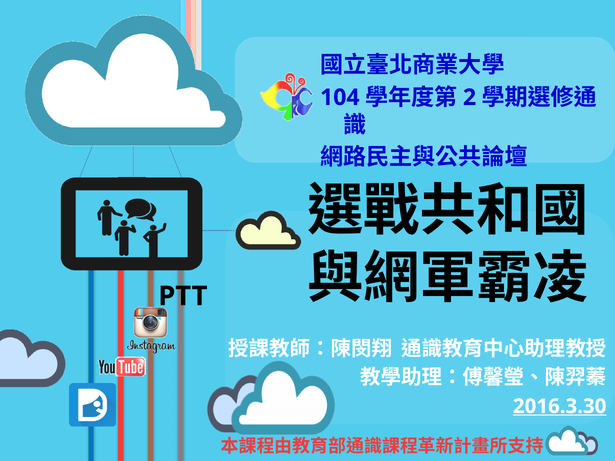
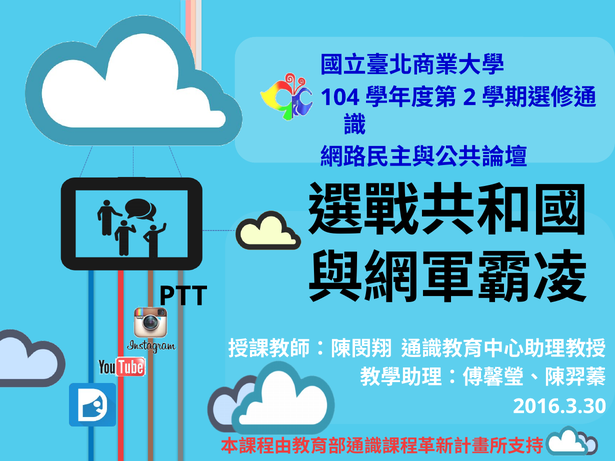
2016.3.30 underline: present -> none
